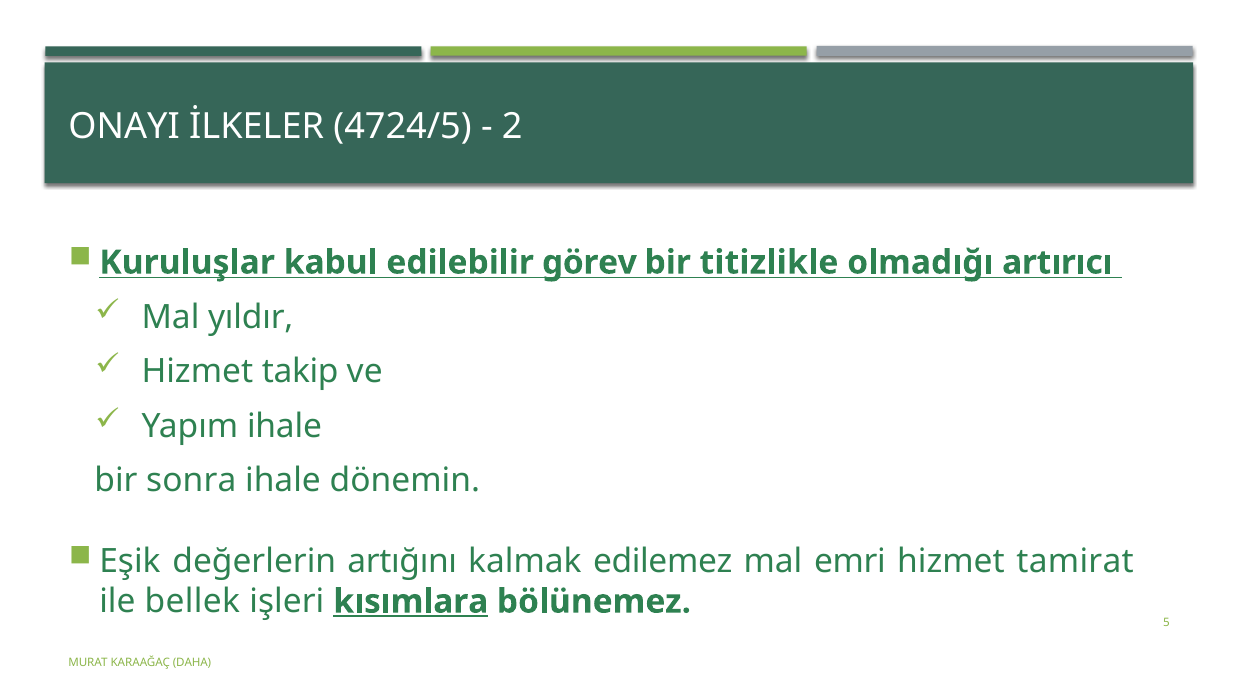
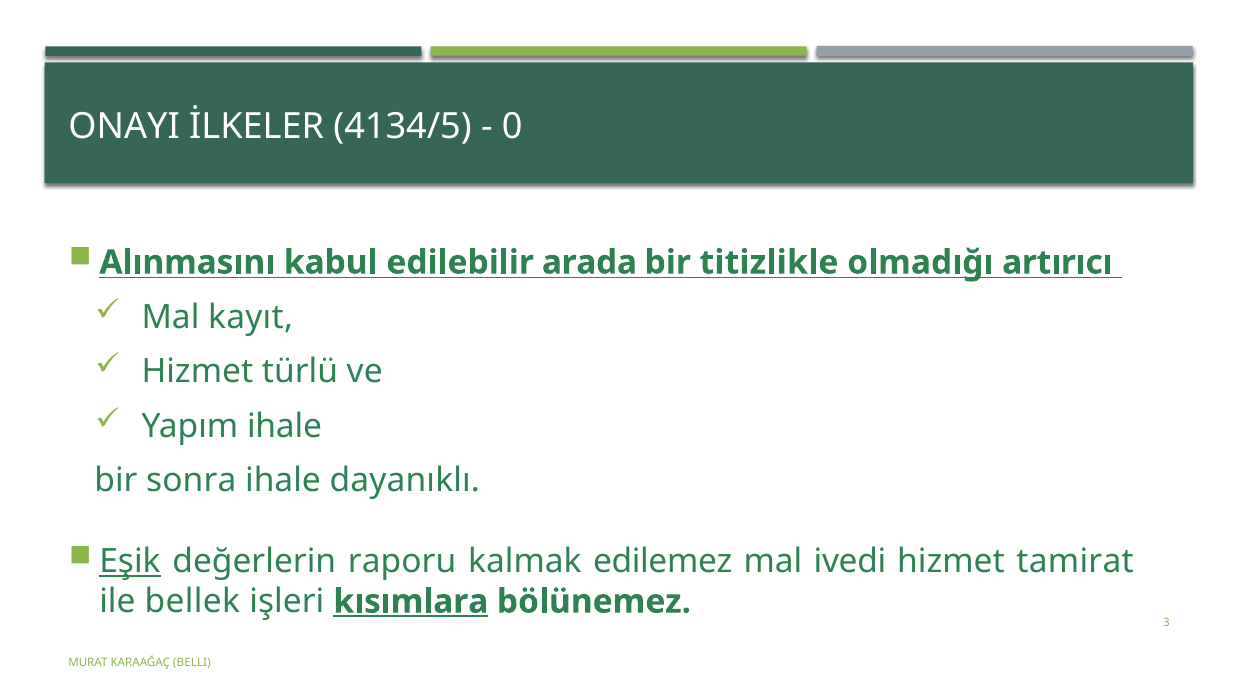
4724/5: 4724/5 -> 4134/5
2: 2 -> 0
Kuruluşlar: Kuruluşlar -> Alınmasını
görev: görev -> arada
yıldır: yıldır -> kayıt
takip: takip -> türlü
dönemin: dönemin -> dayanıklı
Eşik underline: none -> present
artığını: artığını -> raporu
emri: emri -> ivedi
5: 5 -> 3
DAHA: DAHA -> BELLI
